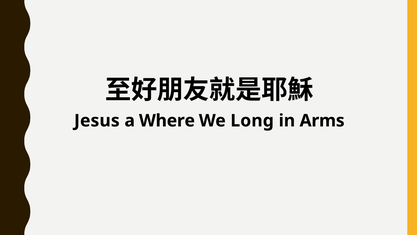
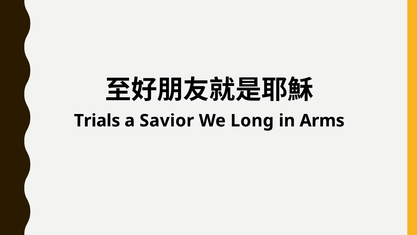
Jesus: Jesus -> Trials
Where: Where -> Savior
